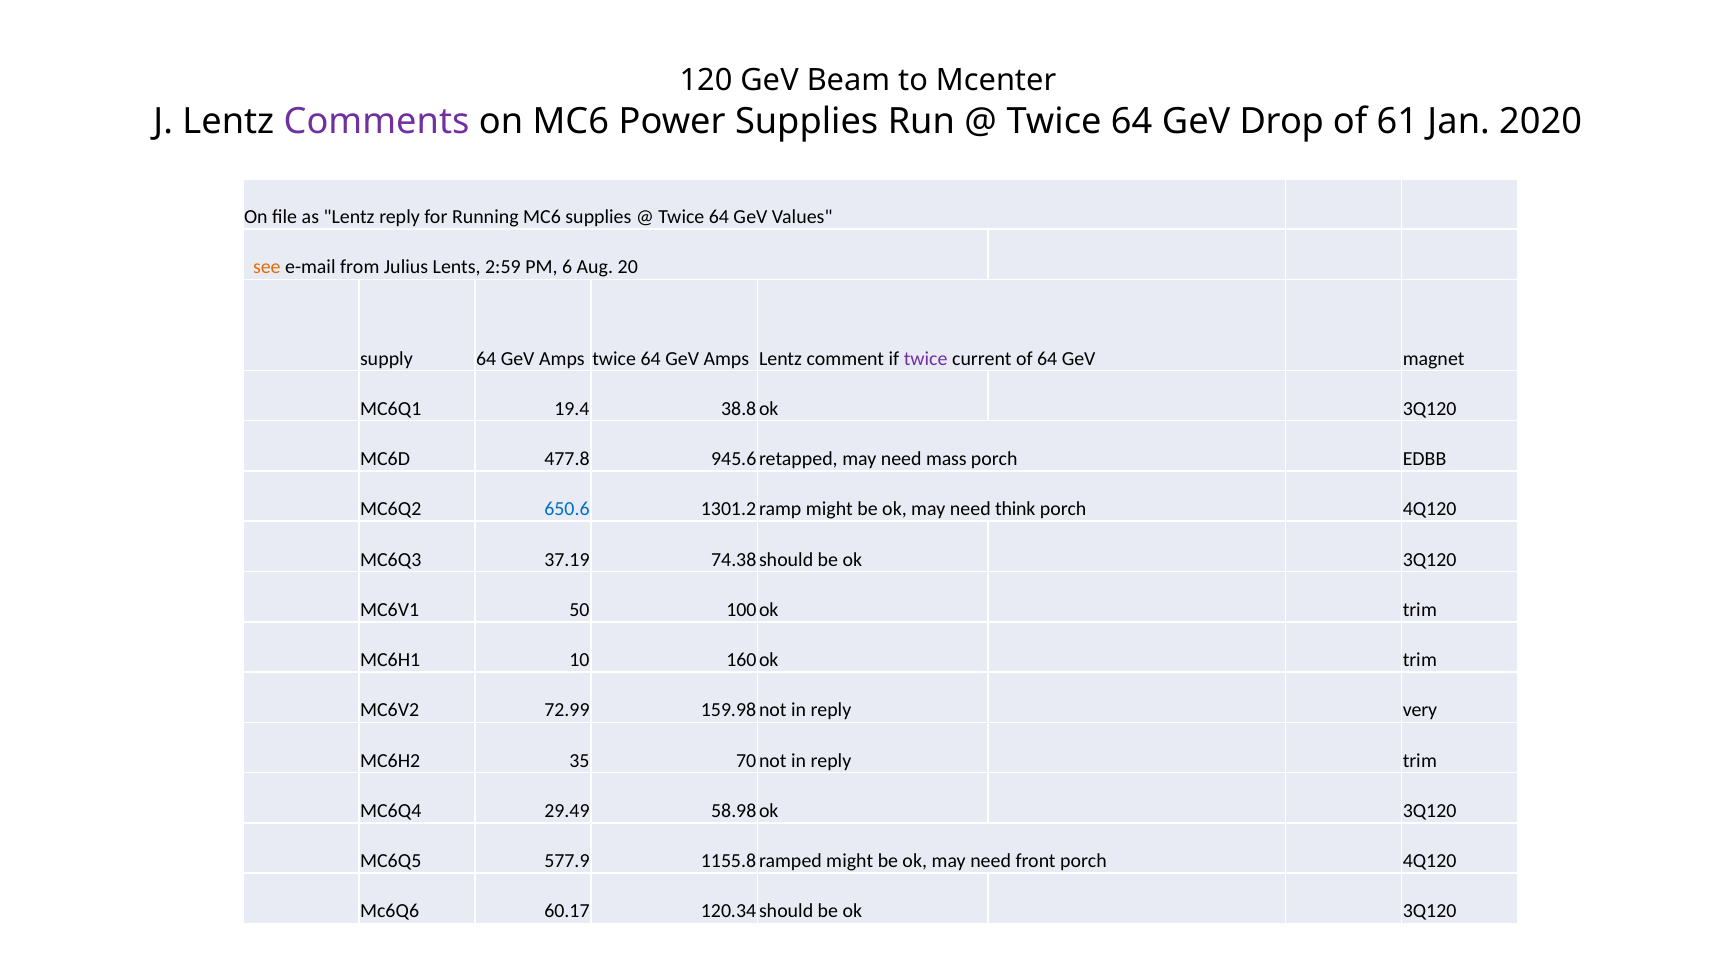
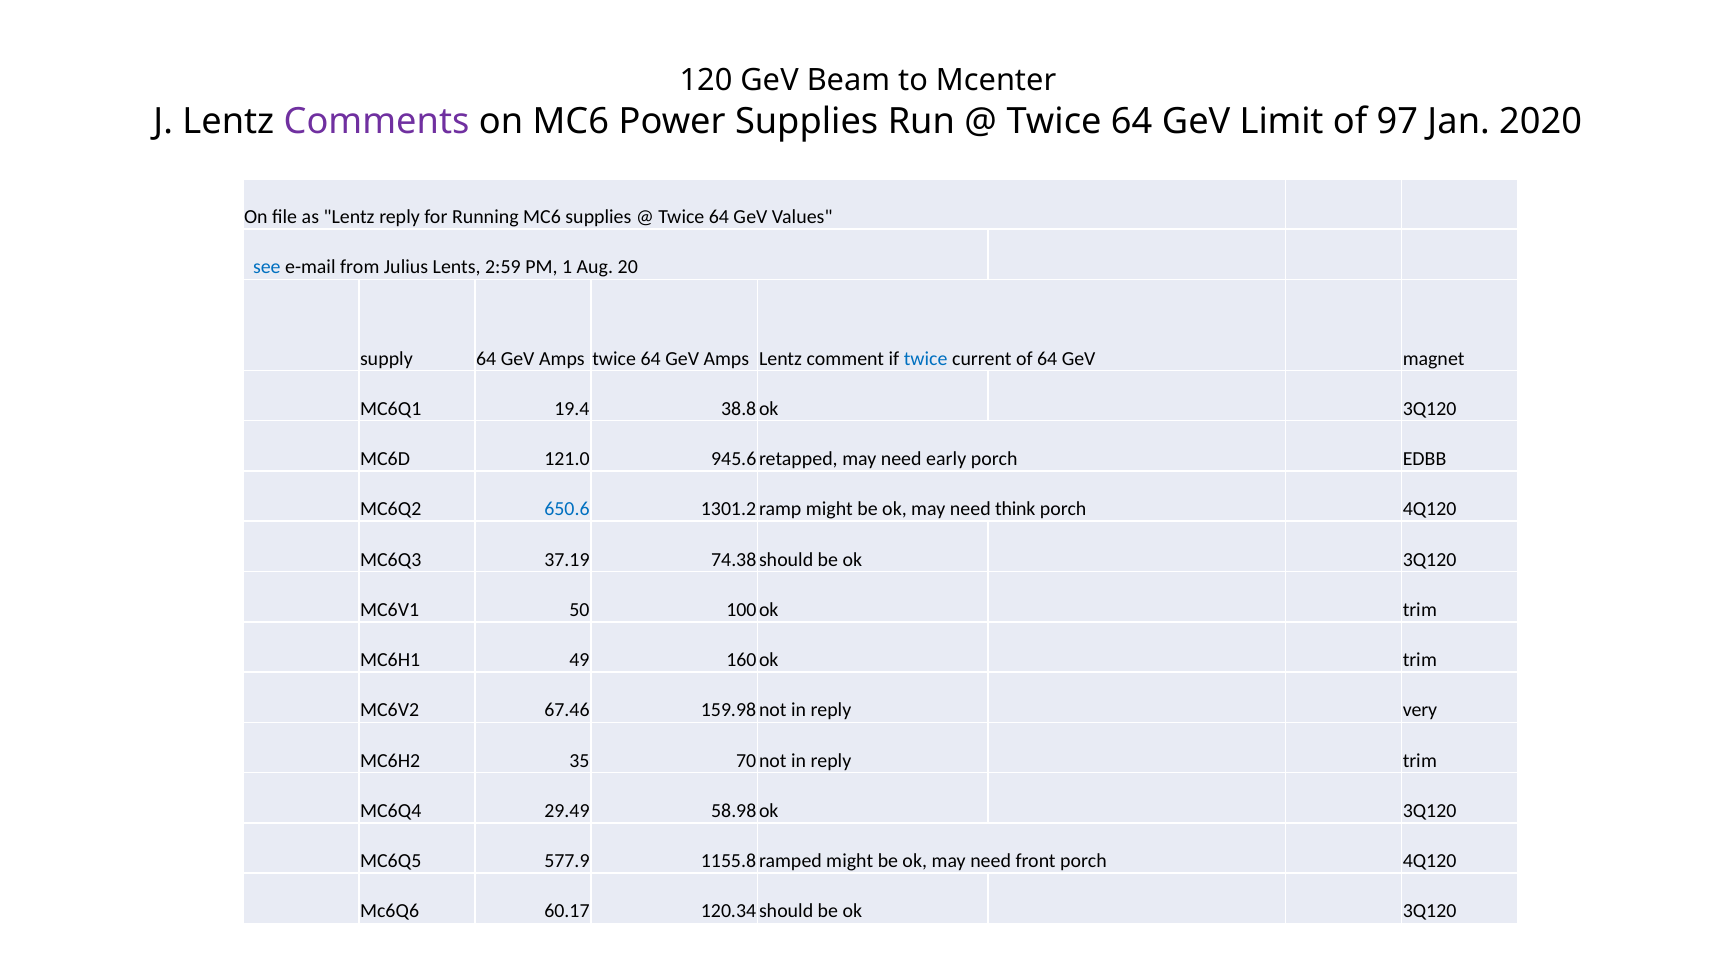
Drop: Drop -> Limit
61: 61 -> 97
see colour: orange -> blue
6: 6 -> 1
twice at (926, 359) colour: purple -> blue
477.8: 477.8 -> 121.0
mass: mass -> early
10: 10 -> 49
72.99: 72.99 -> 67.46
